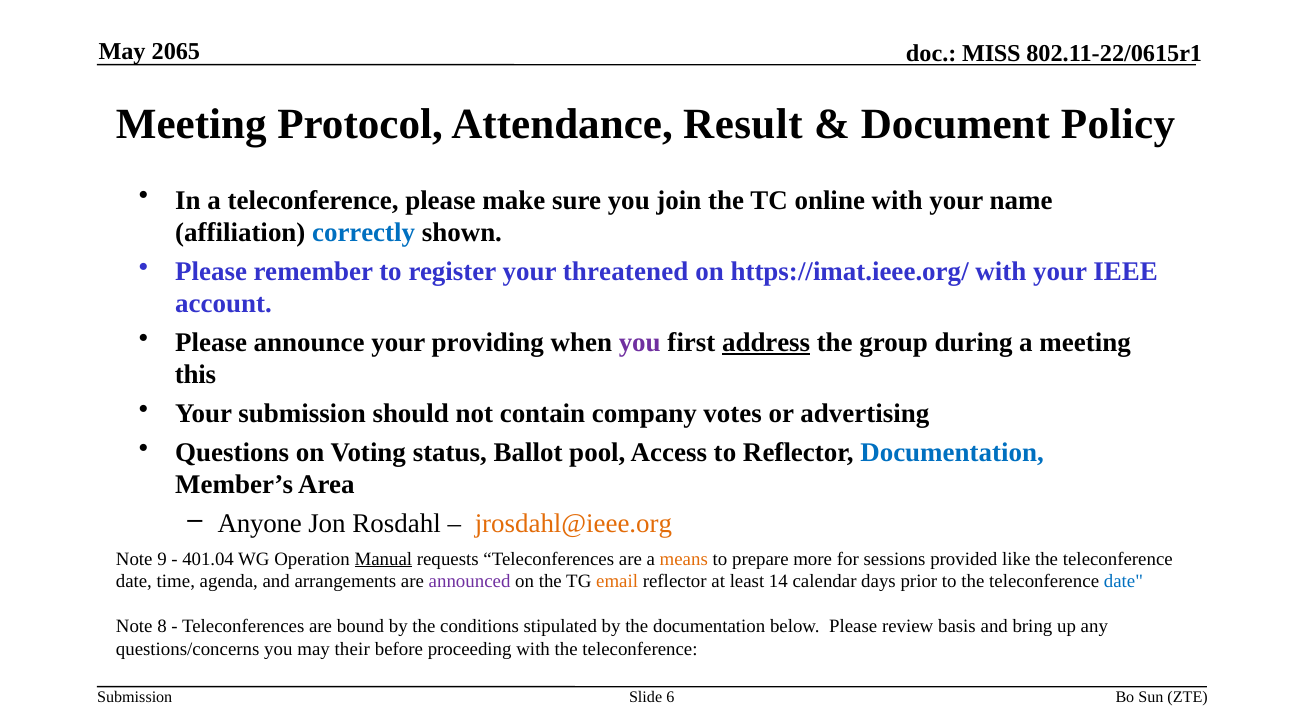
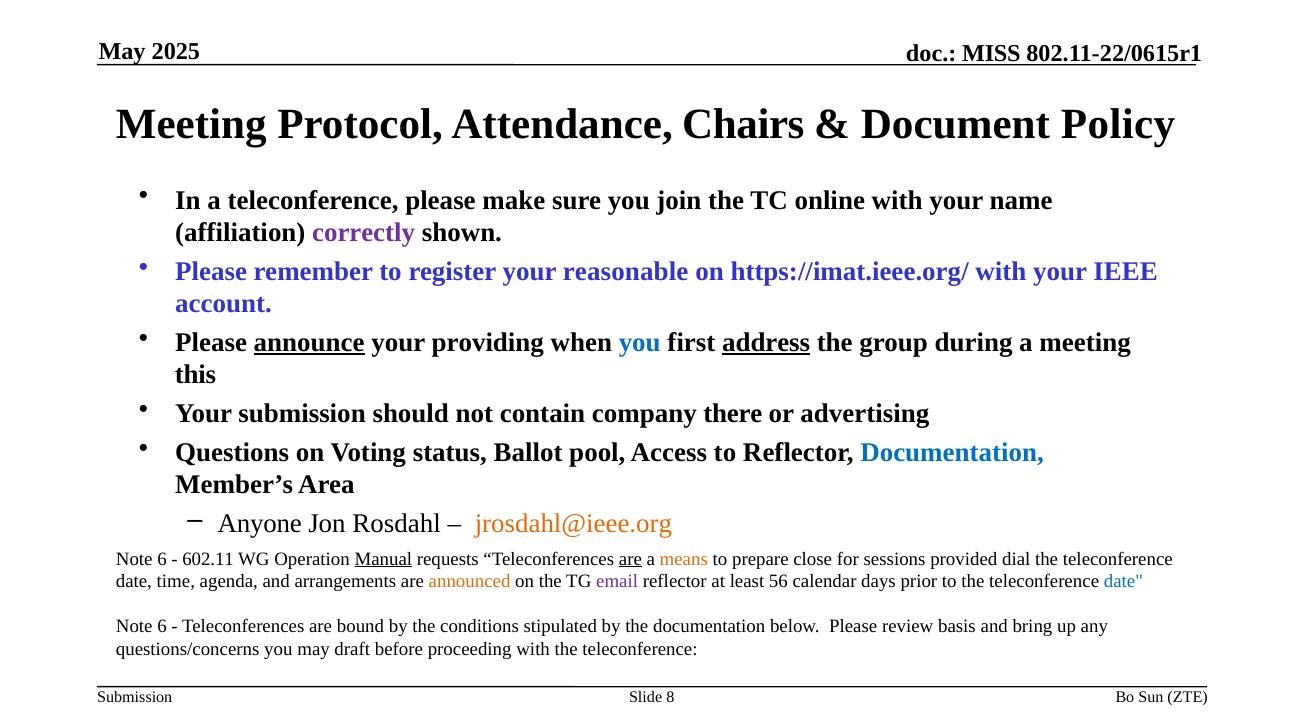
2065: 2065 -> 2025
Result: Result -> Chairs
correctly colour: blue -> purple
threatened: threatened -> reasonable
announce underline: none -> present
you at (640, 343) colour: purple -> blue
votes: votes -> there
9 at (162, 559): 9 -> 6
401.04: 401.04 -> 602.11
are at (630, 559) underline: none -> present
more: more -> close
like: like -> dial
announced colour: purple -> orange
email colour: orange -> purple
14: 14 -> 56
8 at (162, 627): 8 -> 6
their: their -> draft
6: 6 -> 8
